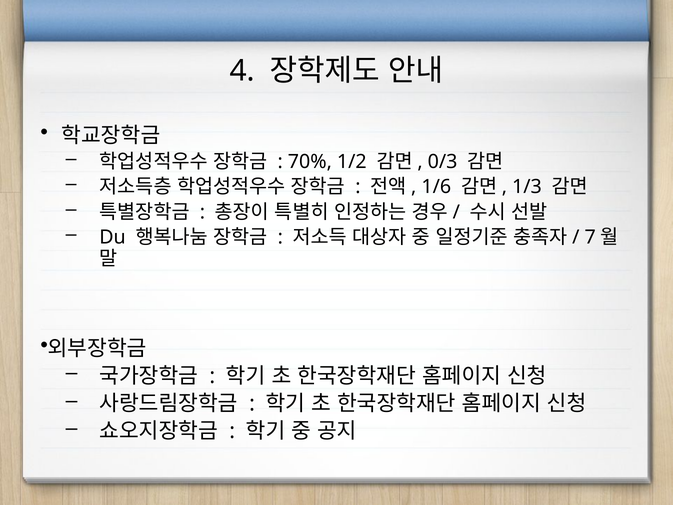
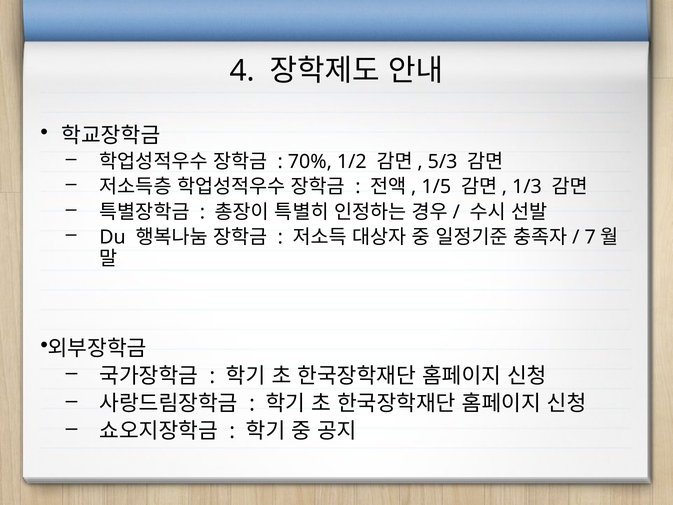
0/3: 0/3 -> 5/3
1/6: 1/6 -> 1/5
